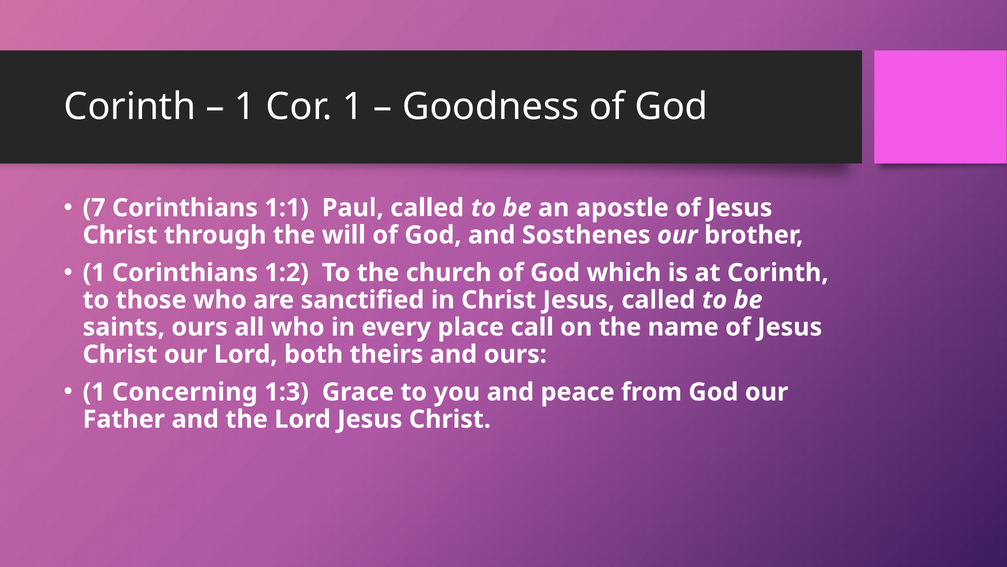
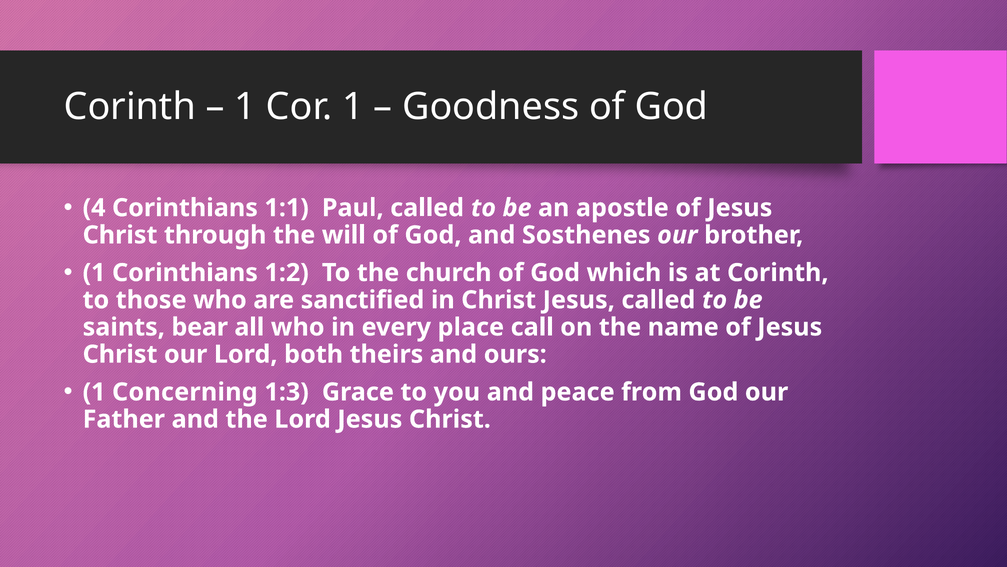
7: 7 -> 4
saints ours: ours -> bear
